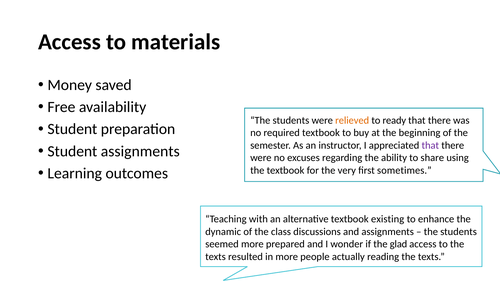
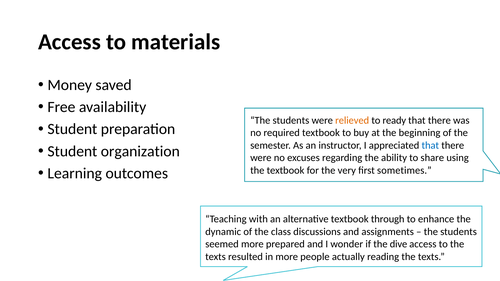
that at (430, 145) colour: purple -> blue
Student assignments: assignments -> organization
existing: existing -> through
glad: glad -> dive
